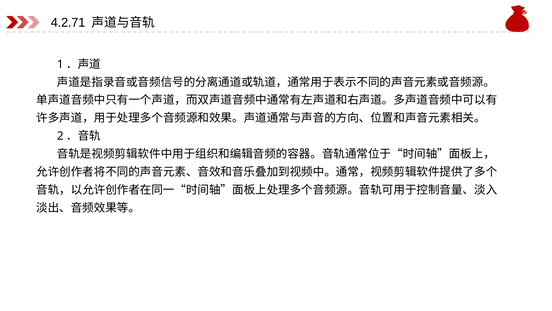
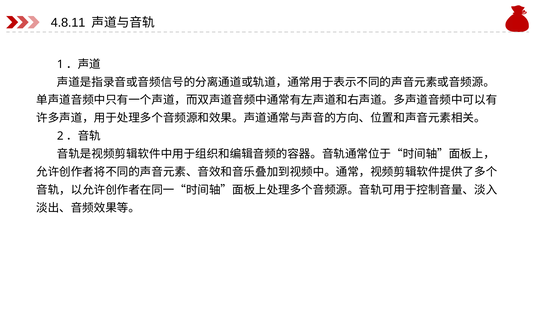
4.2.71: 4.2.71 -> 4.8.11
